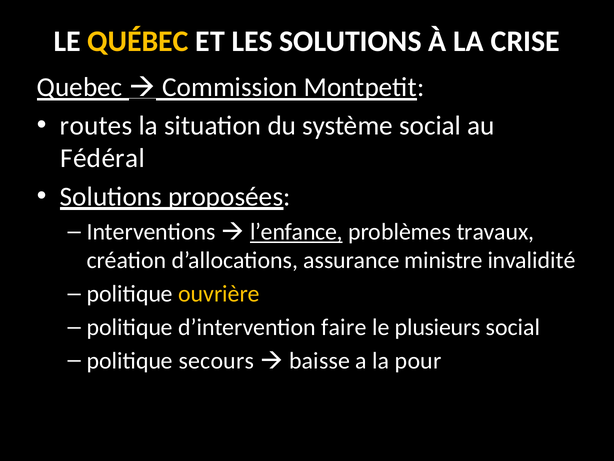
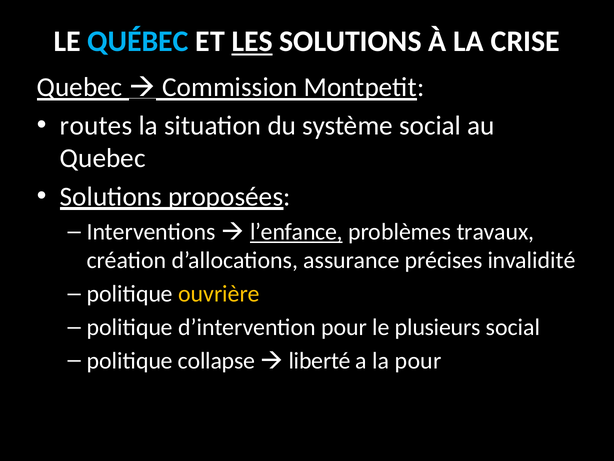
QUÉBEC colour: yellow -> light blue
LES underline: none -> present
Fédéral at (103, 158): Fédéral -> Quebec
ministre: ministre -> précises
d’intervention faire: faire -> pour
secours: secours -> collapse
baisse: baisse -> liberté
